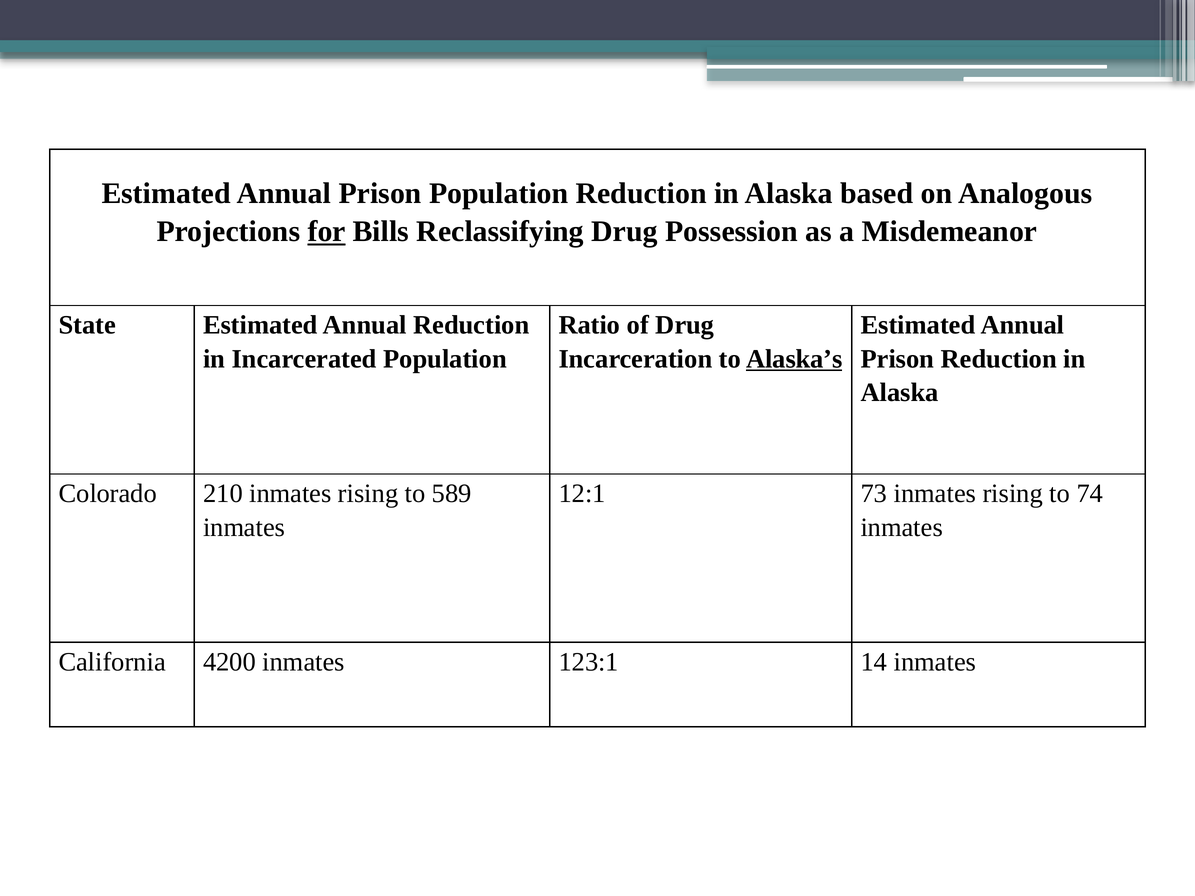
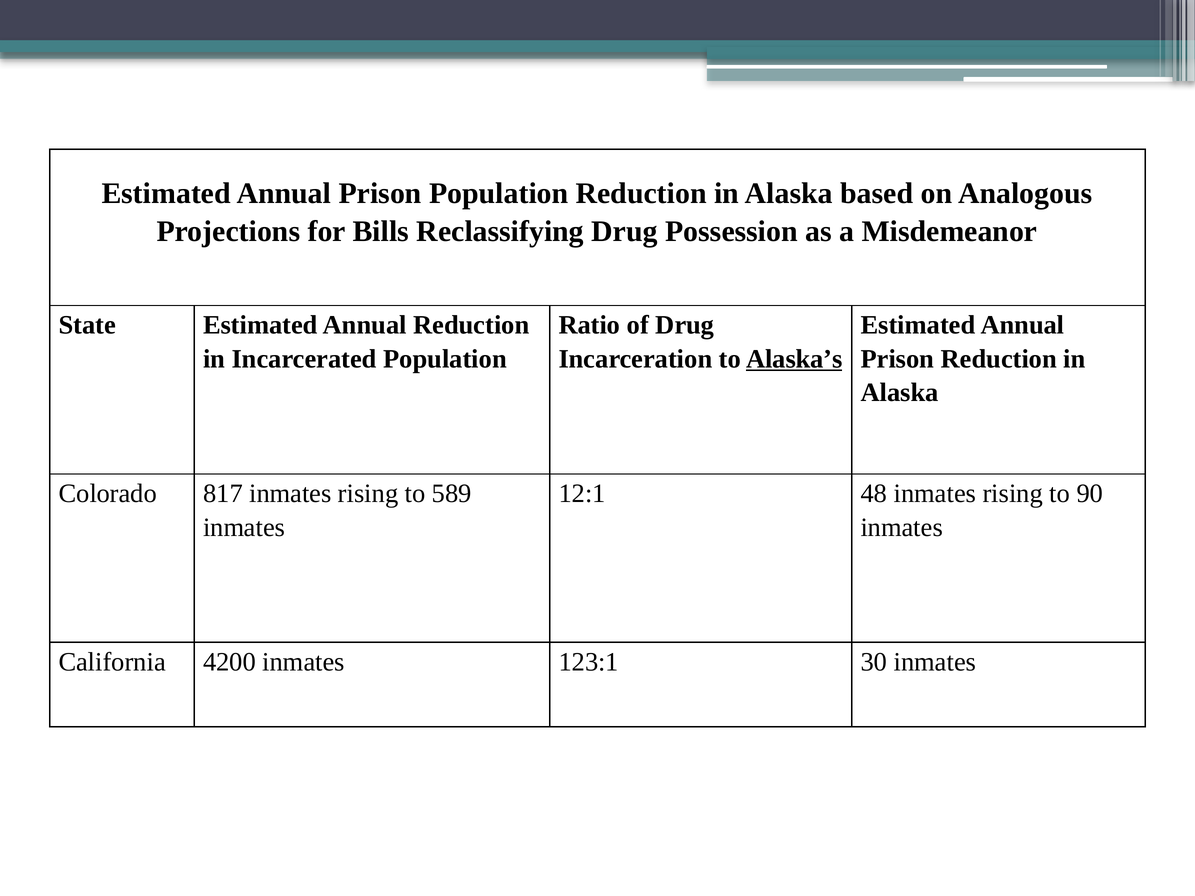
for underline: present -> none
210: 210 -> 817
73: 73 -> 48
74: 74 -> 90
14: 14 -> 30
